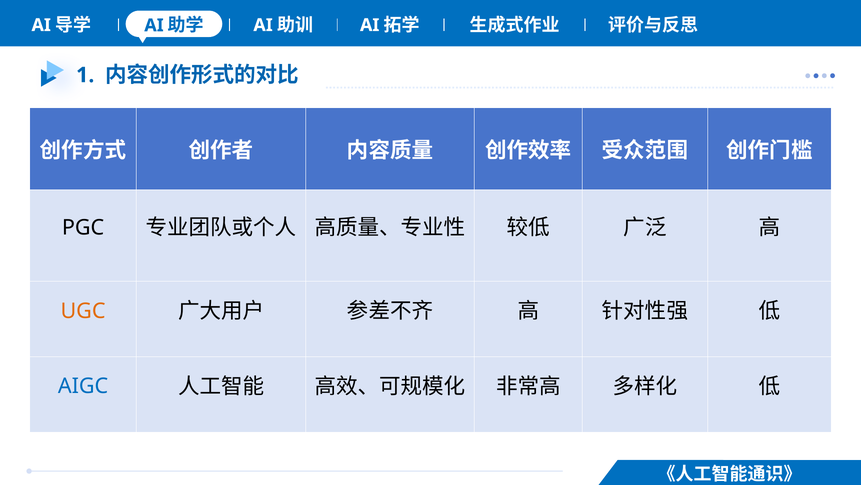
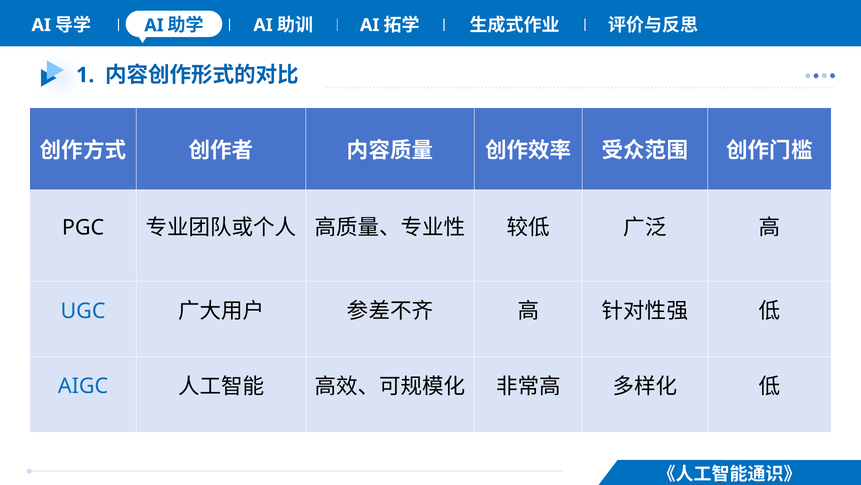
UGC colour: orange -> blue
